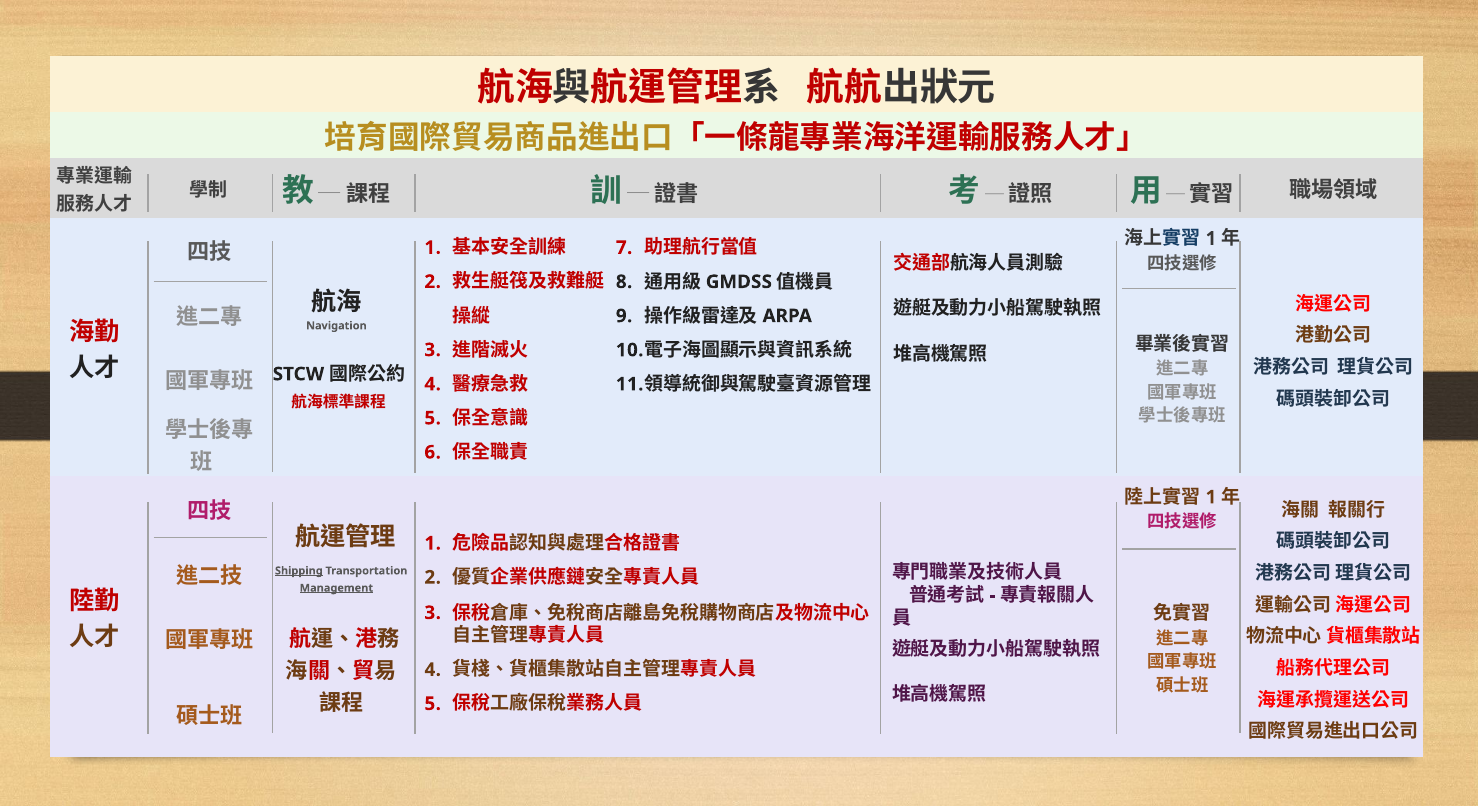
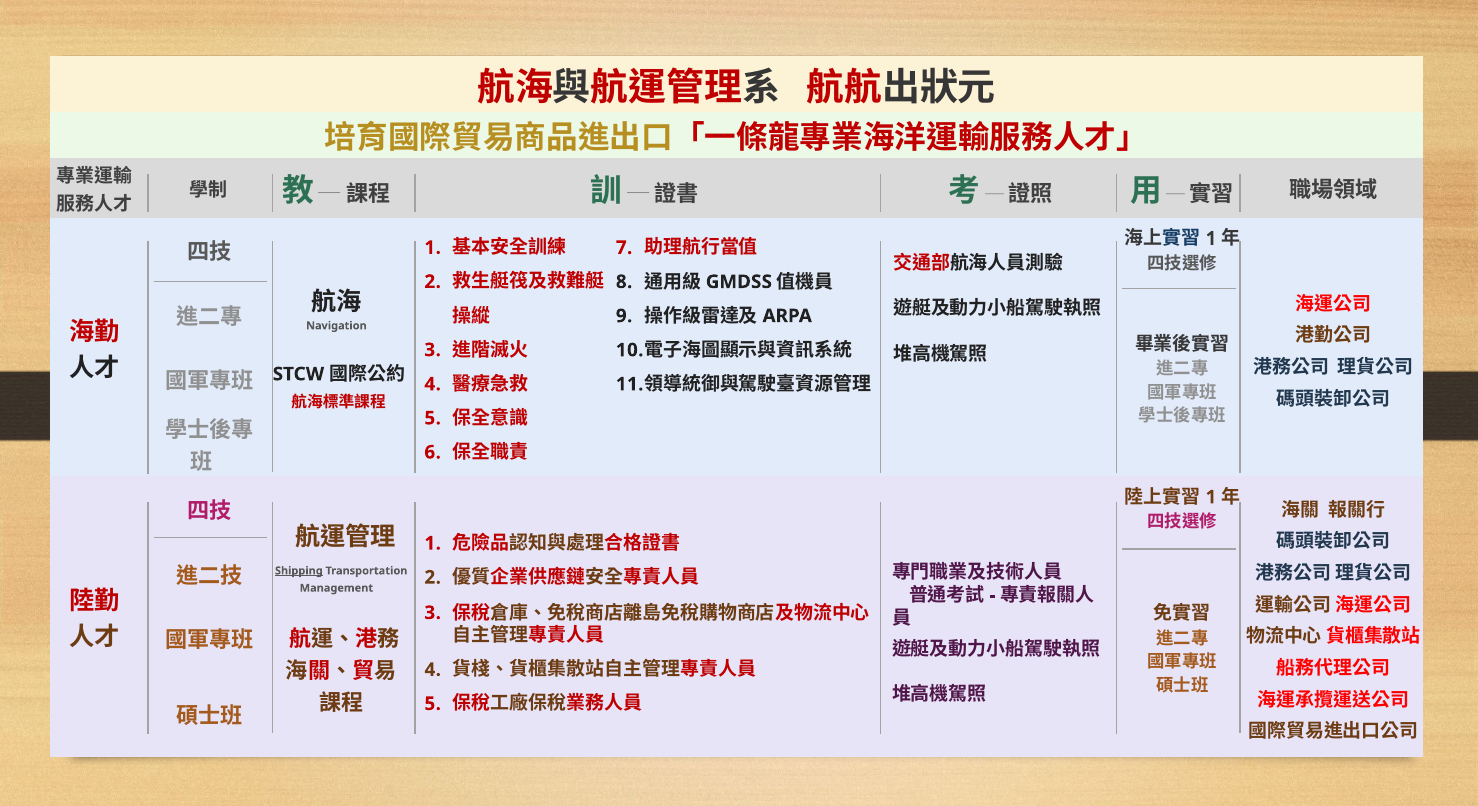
Management underline: present -> none
